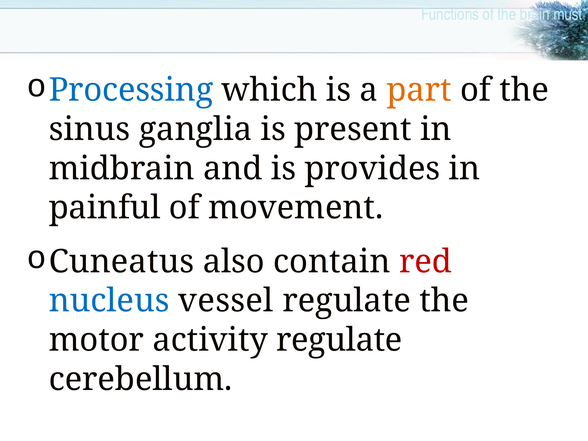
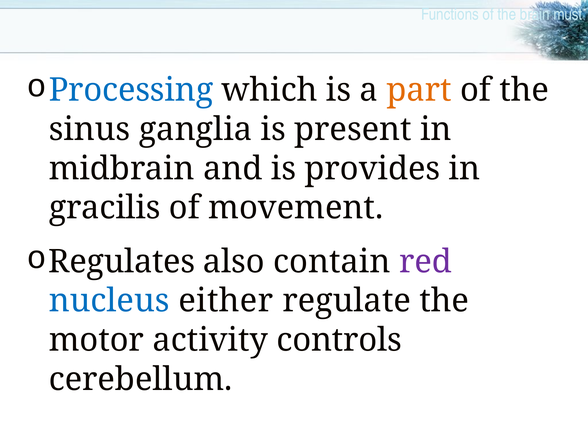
painful: painful -> gracilis
Cuneatus: Cuneatus -> Regulates
red colour: red -> purple
vessel: vessel -> either
activity regulate: regulate -> controls
